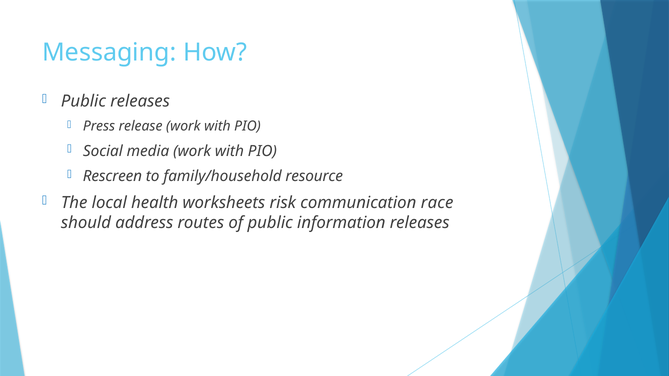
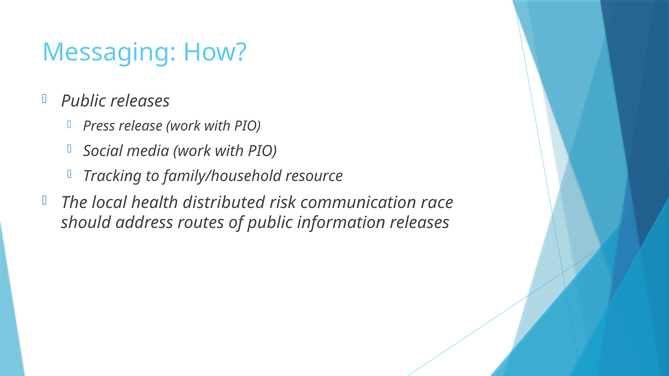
Rescreen: Rescreen -> Tracking
worksheets: worksheets -> distributed
